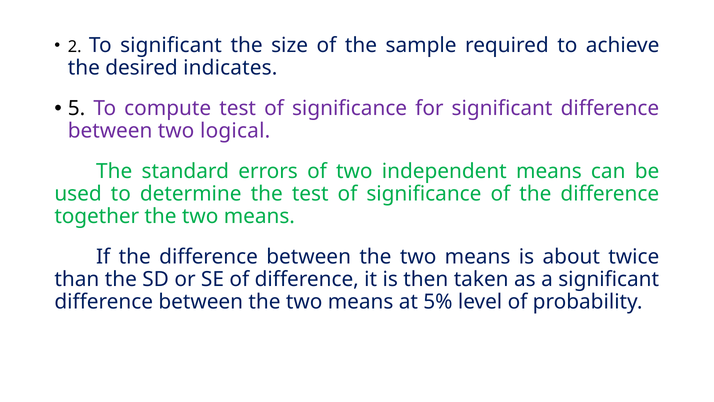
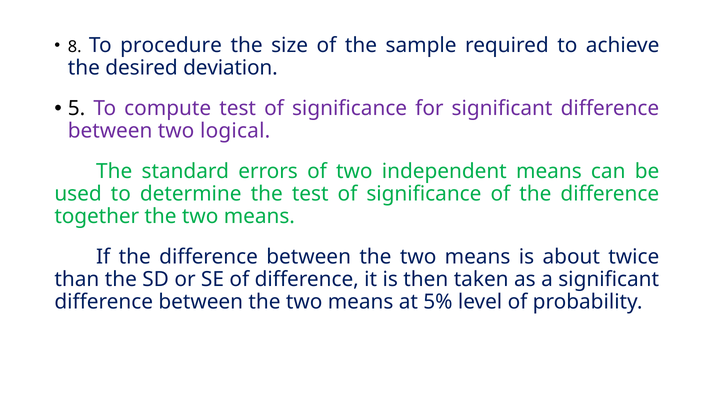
2: 2 -> 8
To significant: significant -> procedure
indicates: indicates -> deviation
